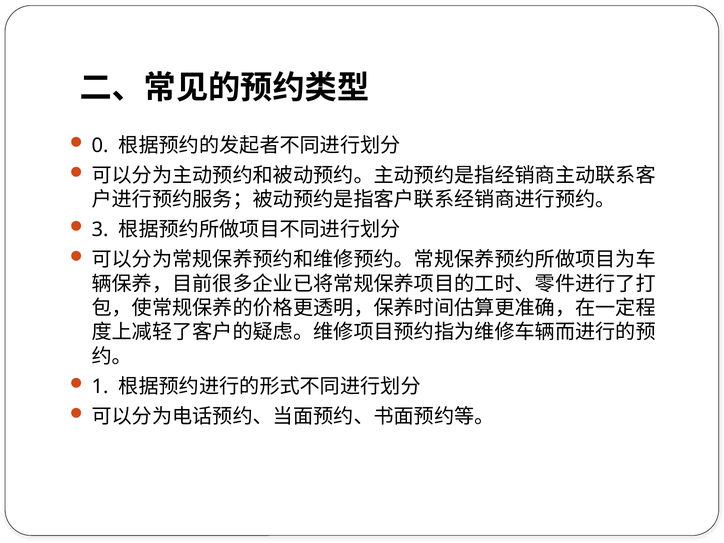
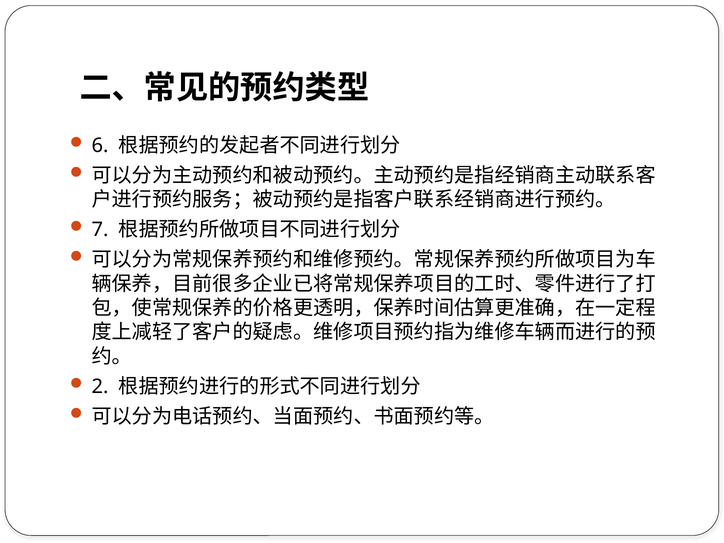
0: 0 -> 6
3: 3 -> 7
1: 1 -> 2
